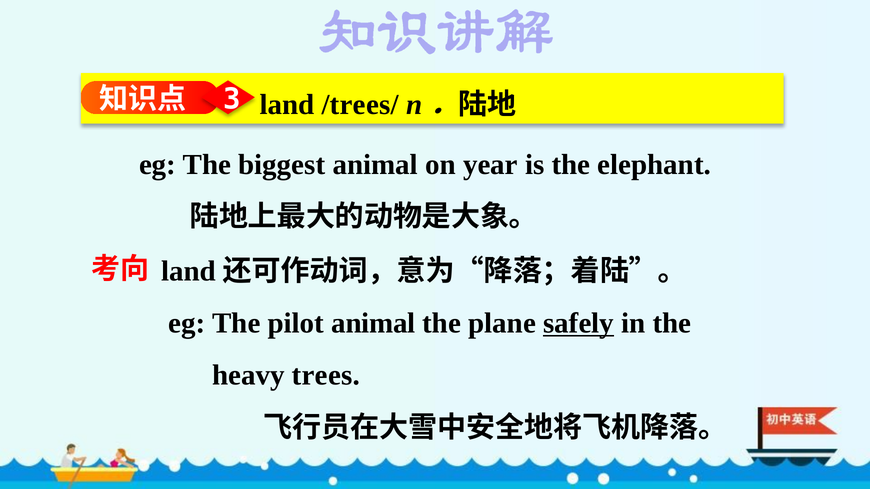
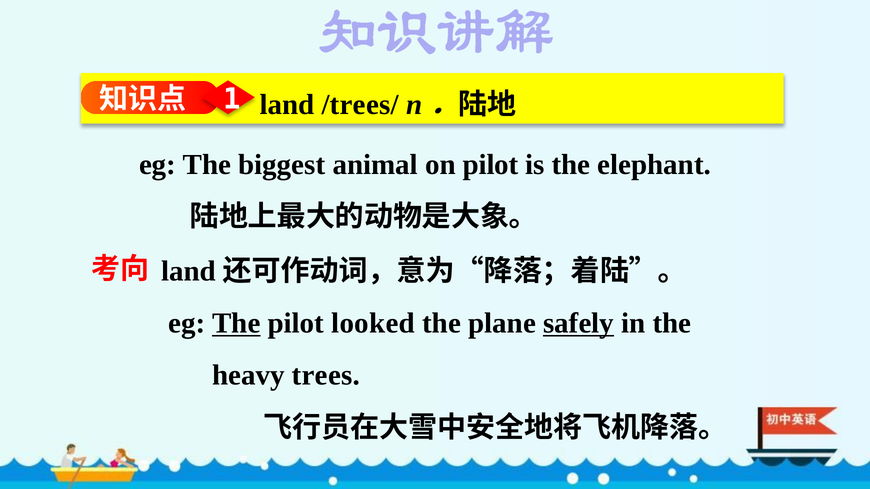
3: 3 -> 1
on year: year -> pilot
The at (236, 323) underline: none -> present
pilot animal: animal -> looked
